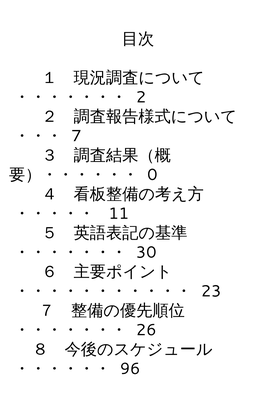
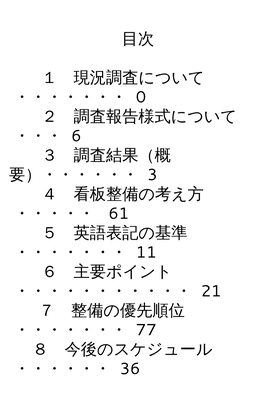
2: 2 -> 0
7: 7 -> 6
0: 0 -> 3
11: 11 -> 61
30: 30 -> 11
23: 23 -> 21
26: 26 -> 77
96: 96 -> 36
